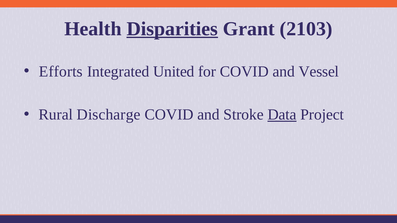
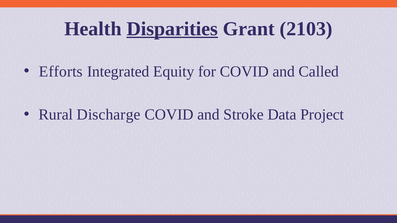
United: United -> Equity
Vessel: Vessel -> Called
Data underline: present -> none
